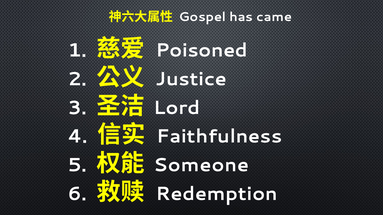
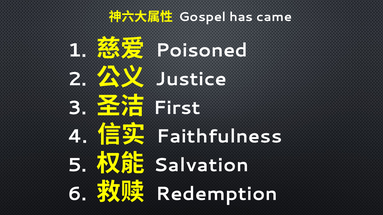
Lord: Lord -> First
Someone: Someone -> Salvation
